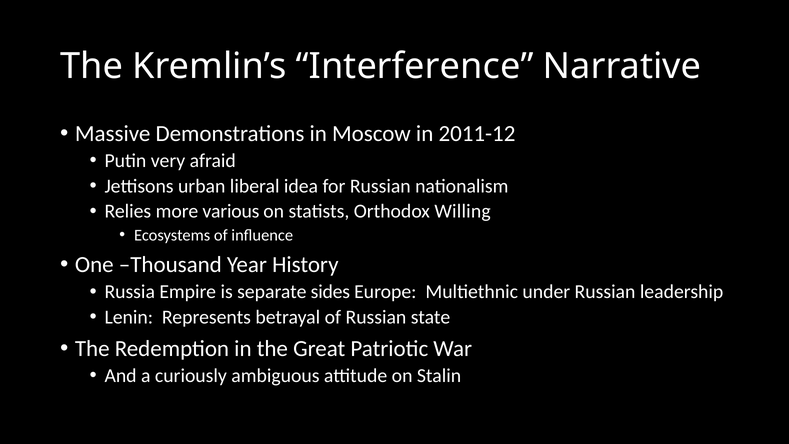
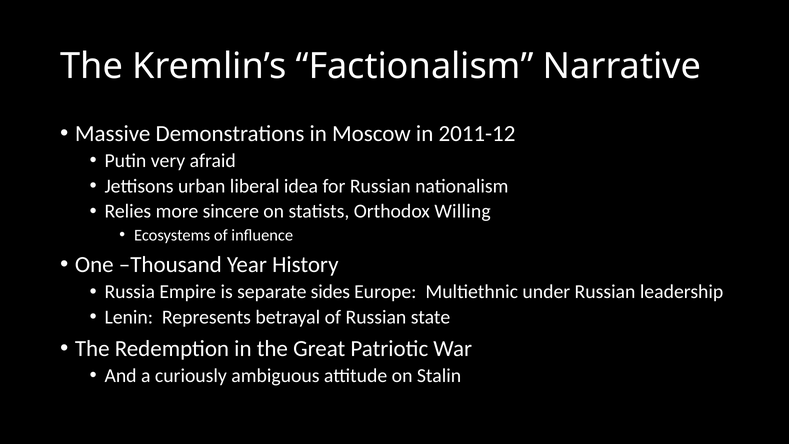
Interference: Interference -> Factionalism
various: various -> sincere
